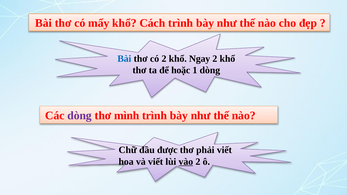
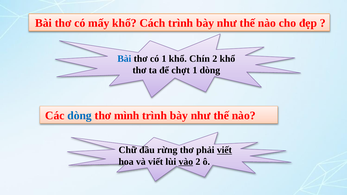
có 2: 2 -> 1
Ngay: Ngay -> Chín
hoặc: hoặc -> chợt
dòng at (80, 116) colour: purple -> blue
được: được -> rừng
viết at (224, 150) underline: none -> present
